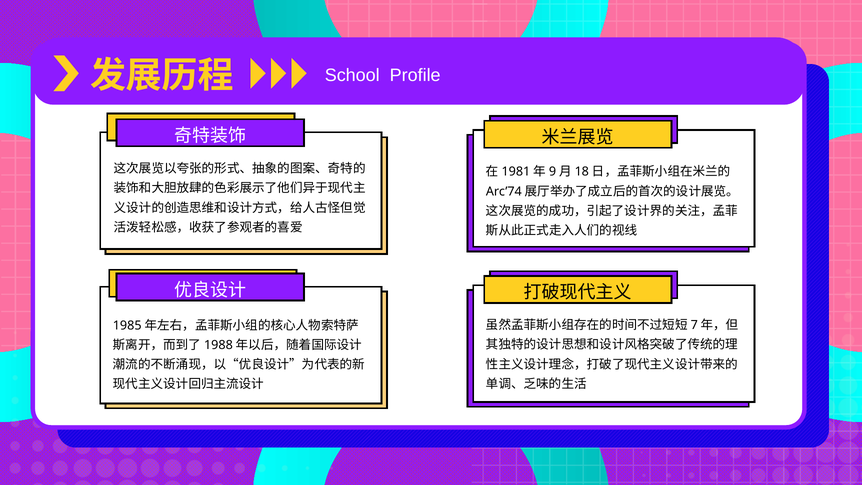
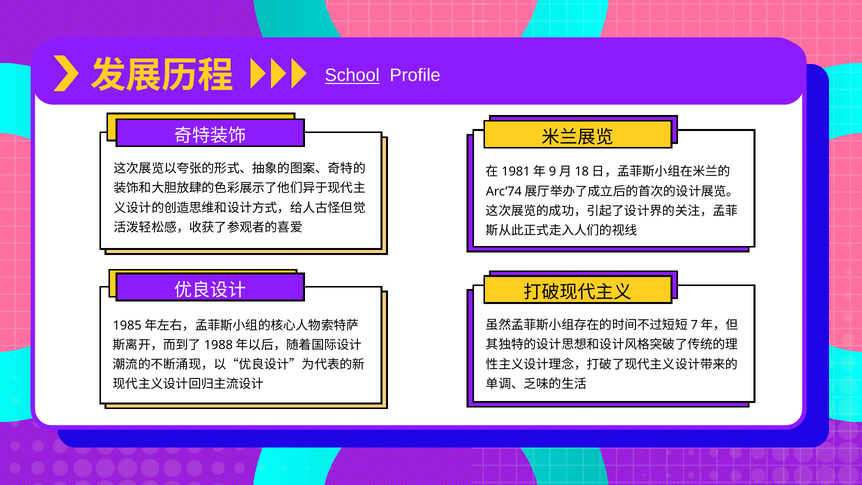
School underline: none -> present
